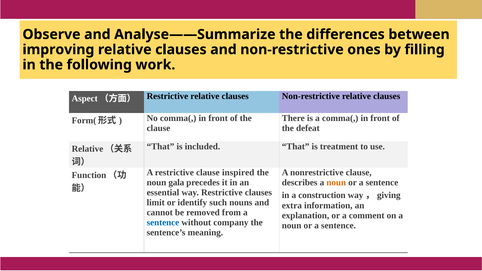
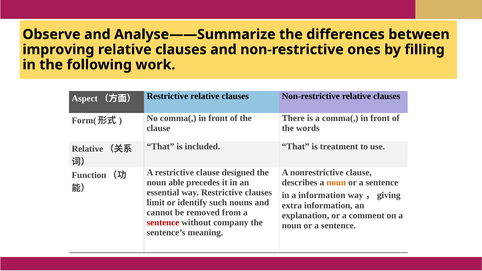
defeat: defeat -> words
inspired: inspired -> designed
gala: gala -> able
a construction: construction -> information
sentence at (163, 223) colour: blue -> red
